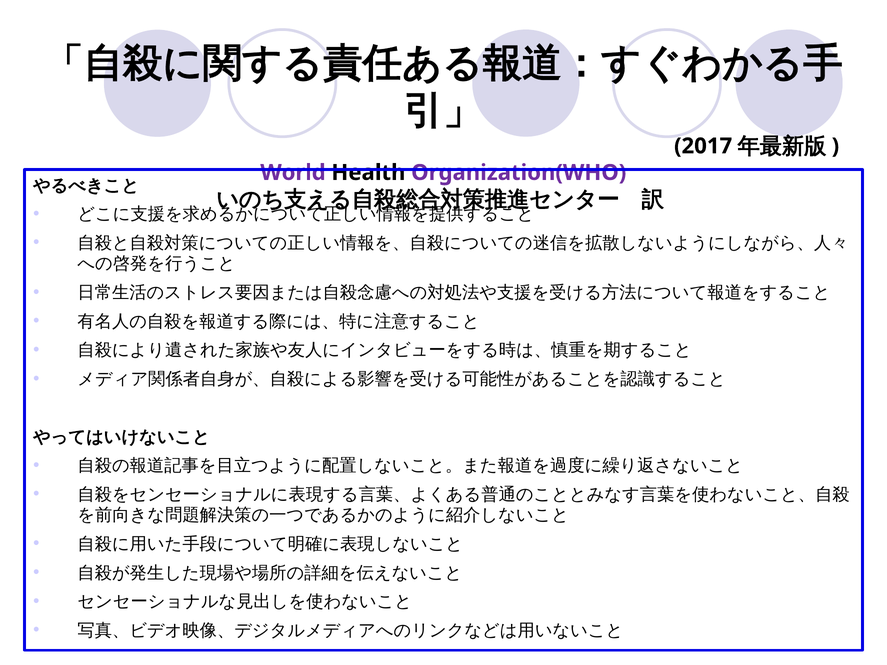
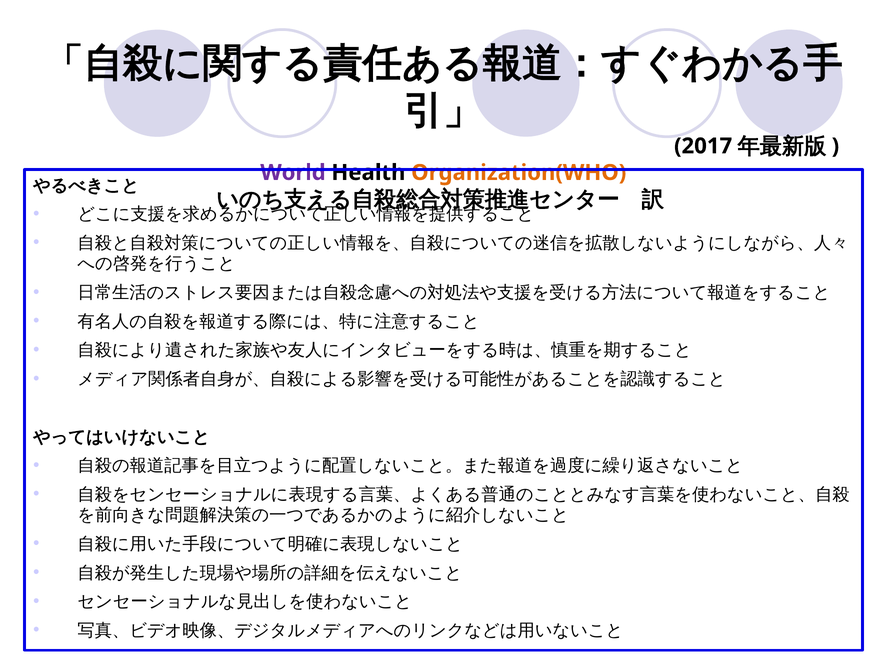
Organization(WHO colour: purple -> orange
